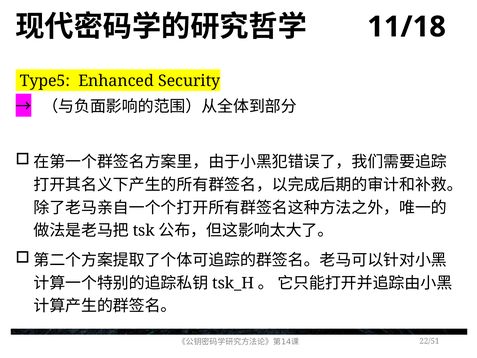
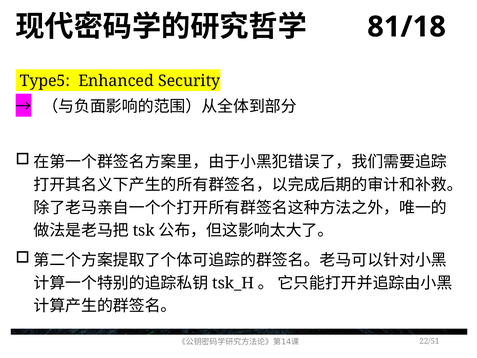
11/18: 11/18 -> 81/18
